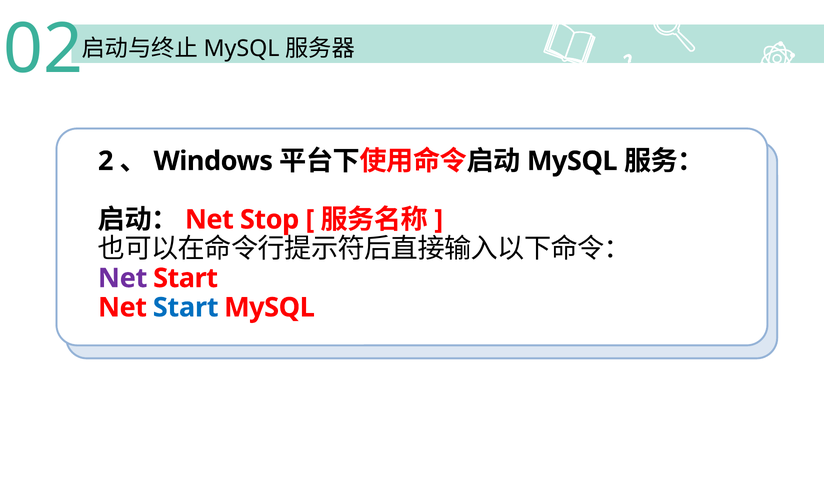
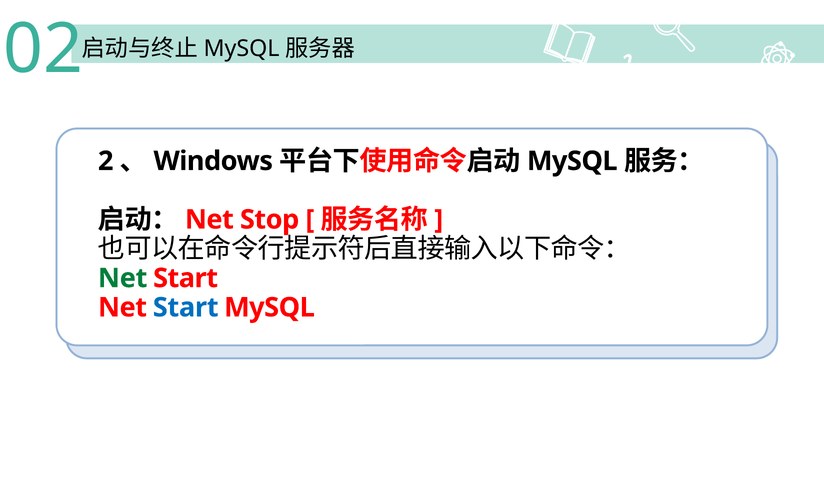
Net at (123, 278) colour: purple -> green
